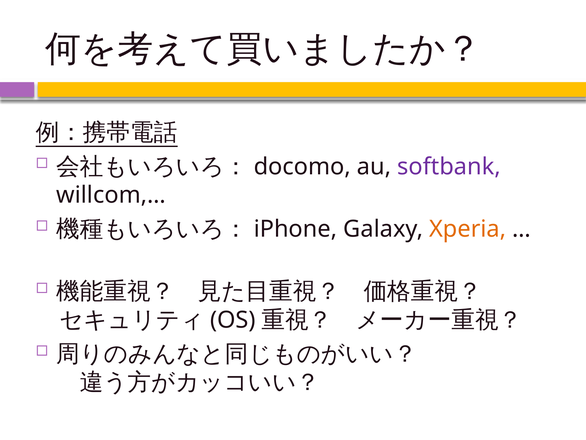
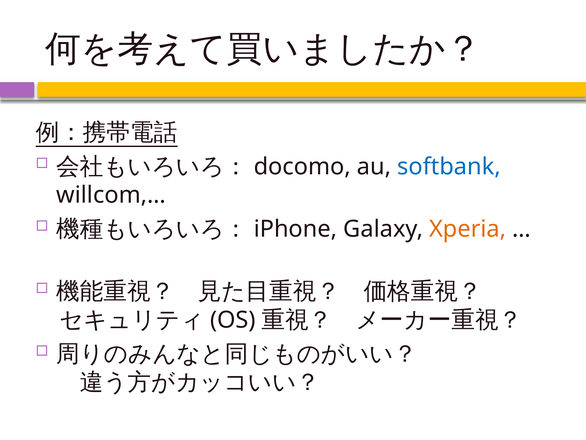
softbank colour: purple -> blue
